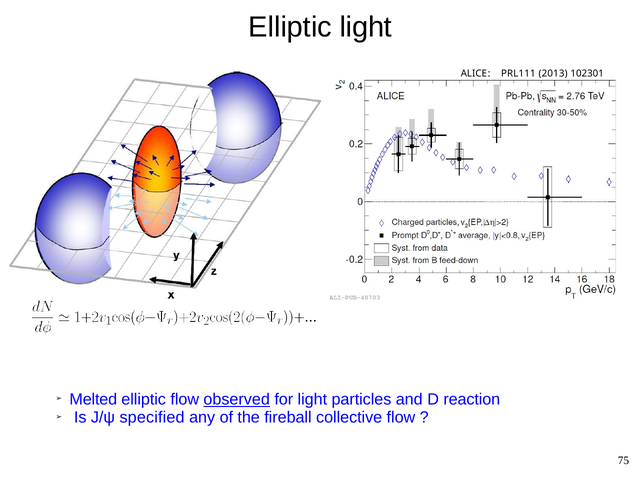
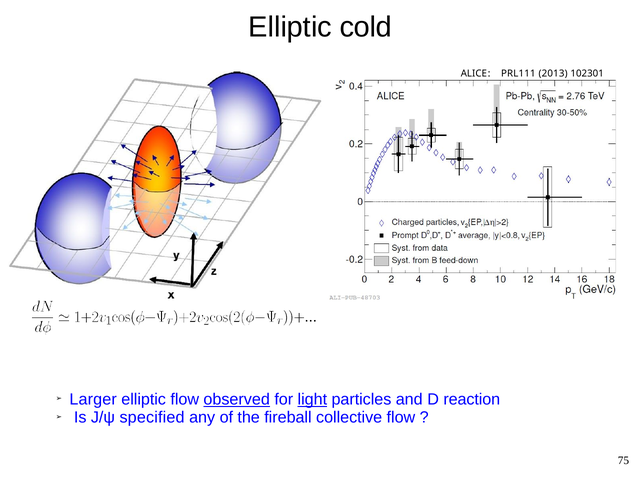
Elliptic light: light -> cold
Melted: Melted -> Larger
light at (312, 399) underline: none -> present
